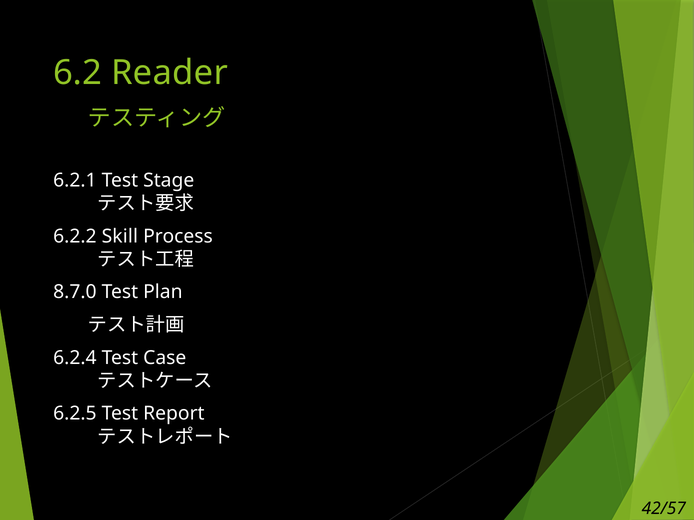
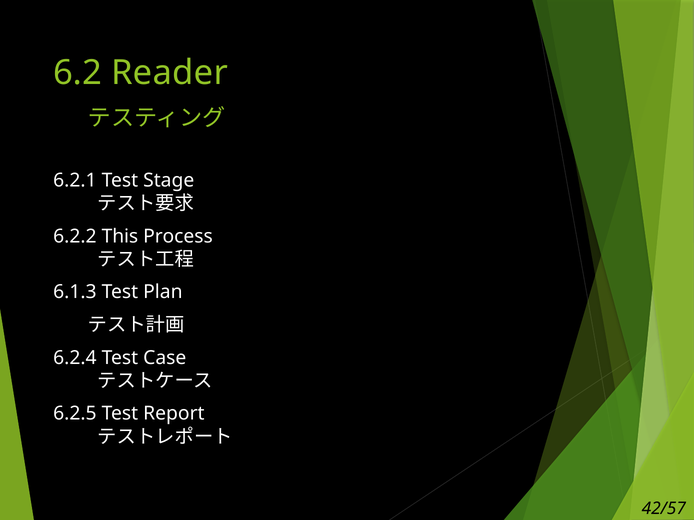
Skill: Skill -> This
8.7.0: 8.7.0 -> 6.1.3
